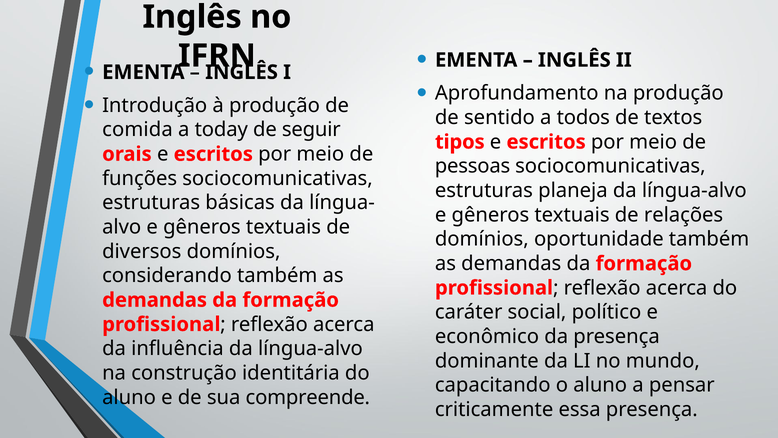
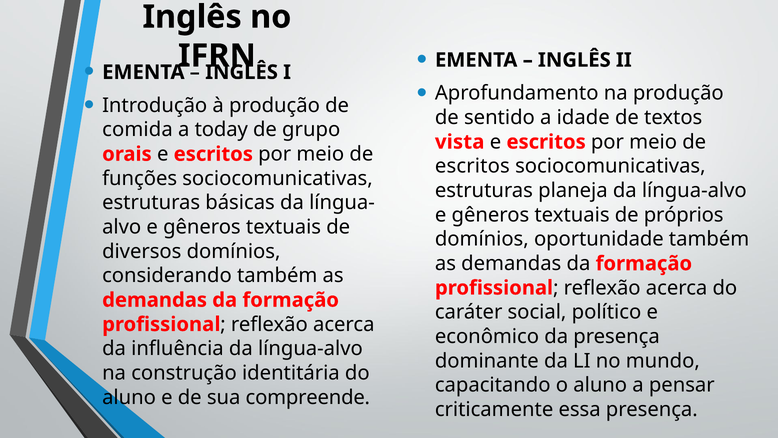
todos: todos -> idade
seguir: seguir -> grupo
tipos: tipos -> vista
pessoas at (473, 166): pessoas -> escritos
relações: relações -> próprios
